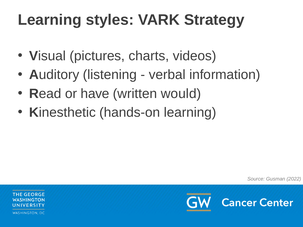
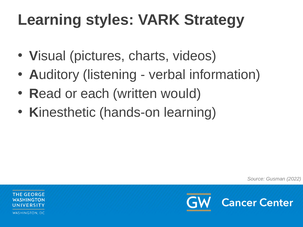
have: have -> each
